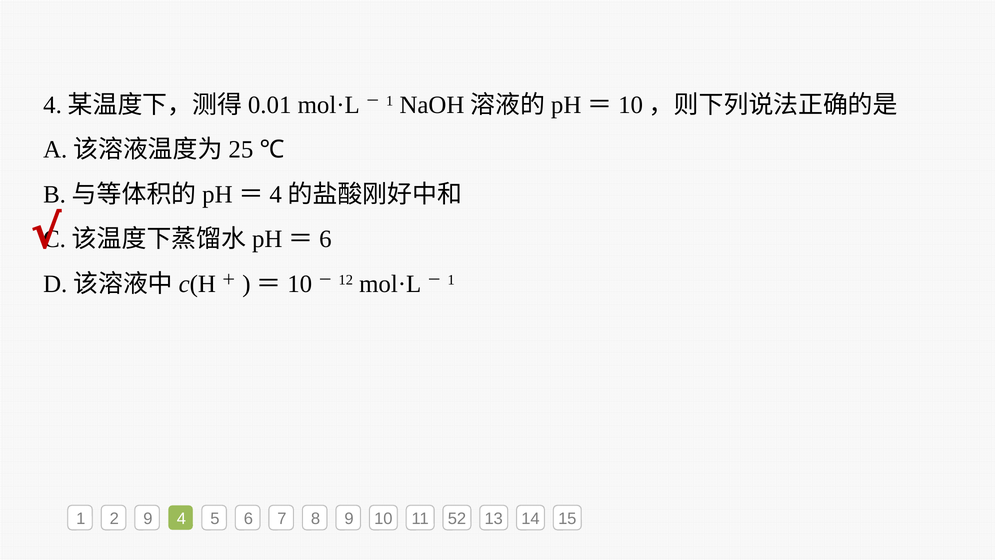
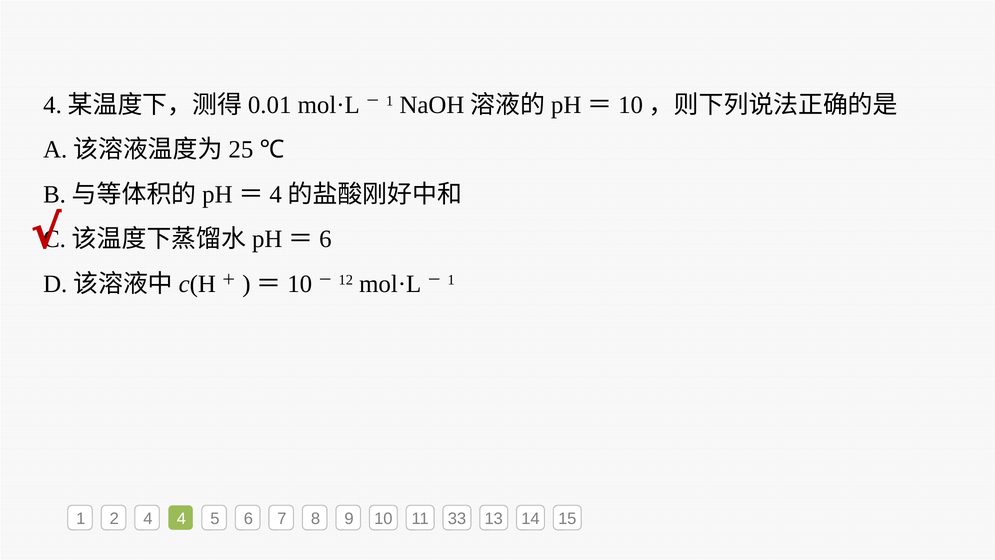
2 9: 9 -> 4
52: 52 -> 33
